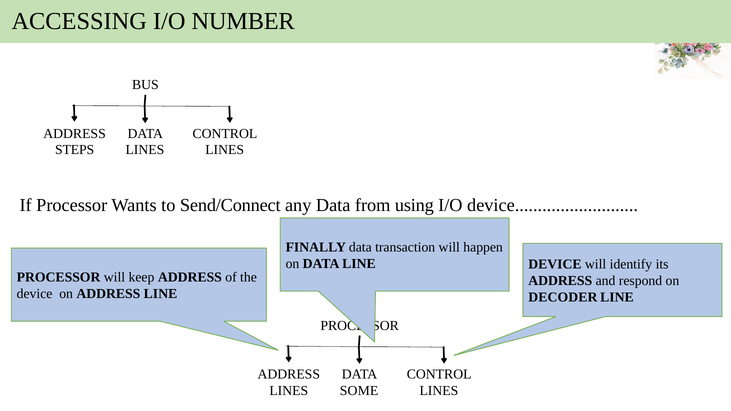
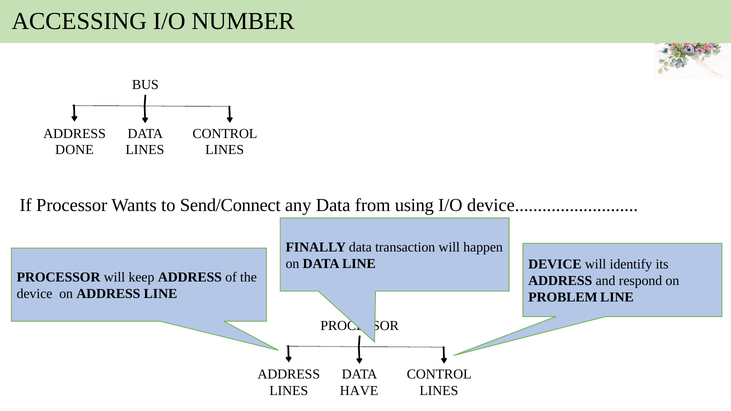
STEPS: STEPS -> DONE
DECODER: DECODER -> PROBLEM
SOME: SOME -> HAVE
